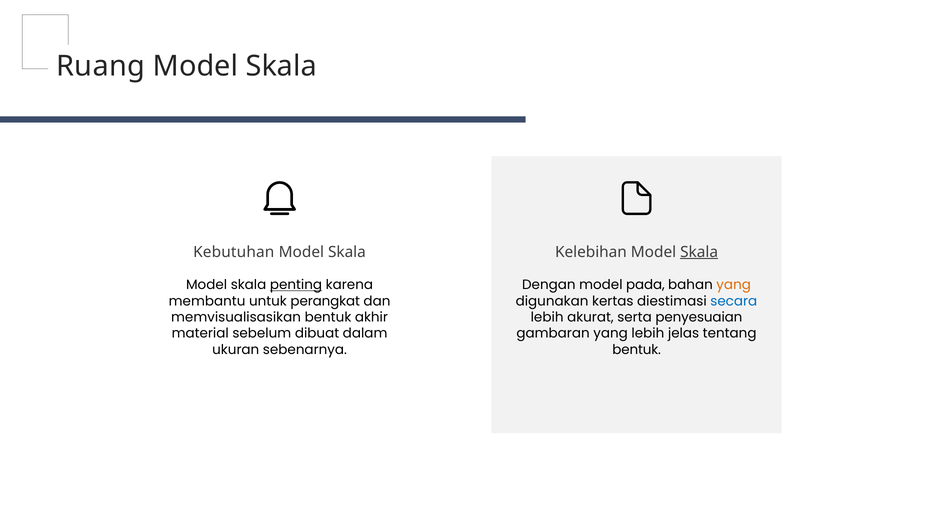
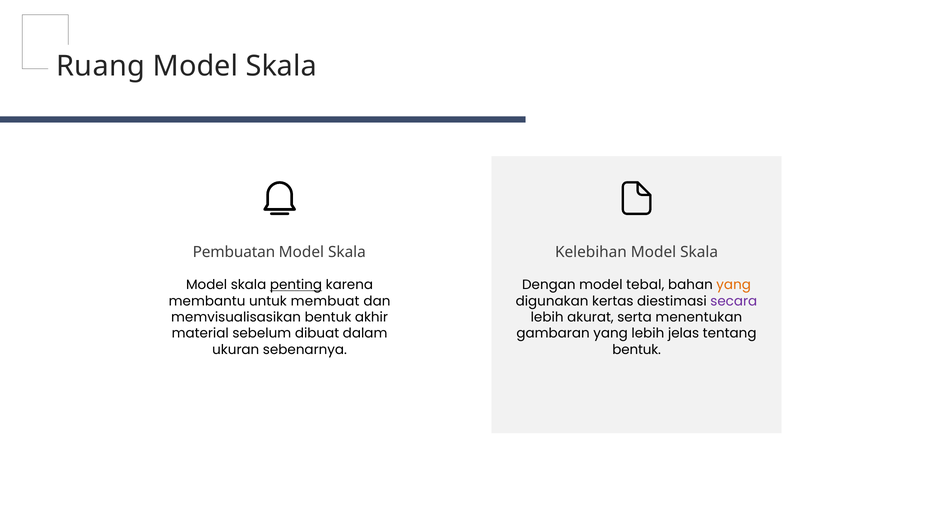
Kebutuhan: Kebutuhan -> Pembuatan
Skala at (699, 252) underline: present -> none
pada: pada -> tebal
perangkat: perangkat -> membuat
secara colour: blue -> purple
penyesuaian: penyesuaian -> menentukan
